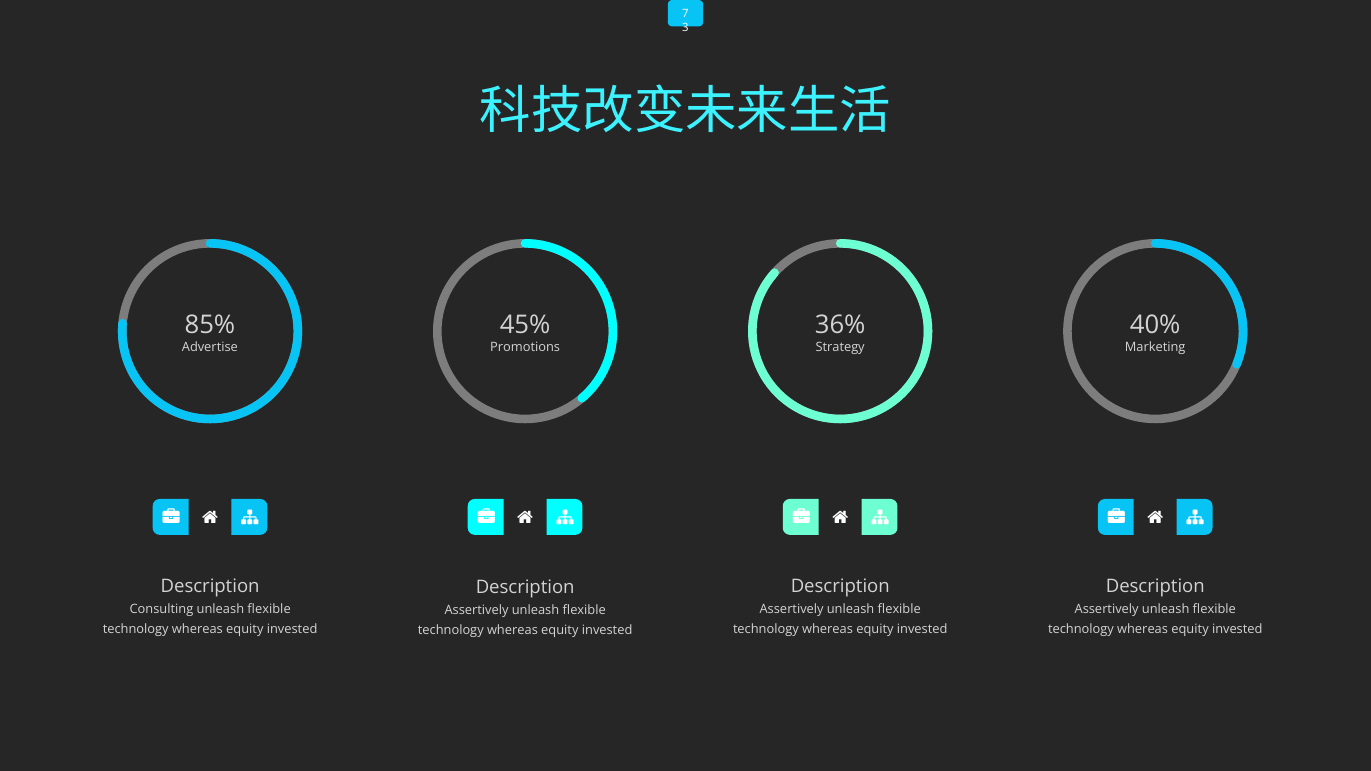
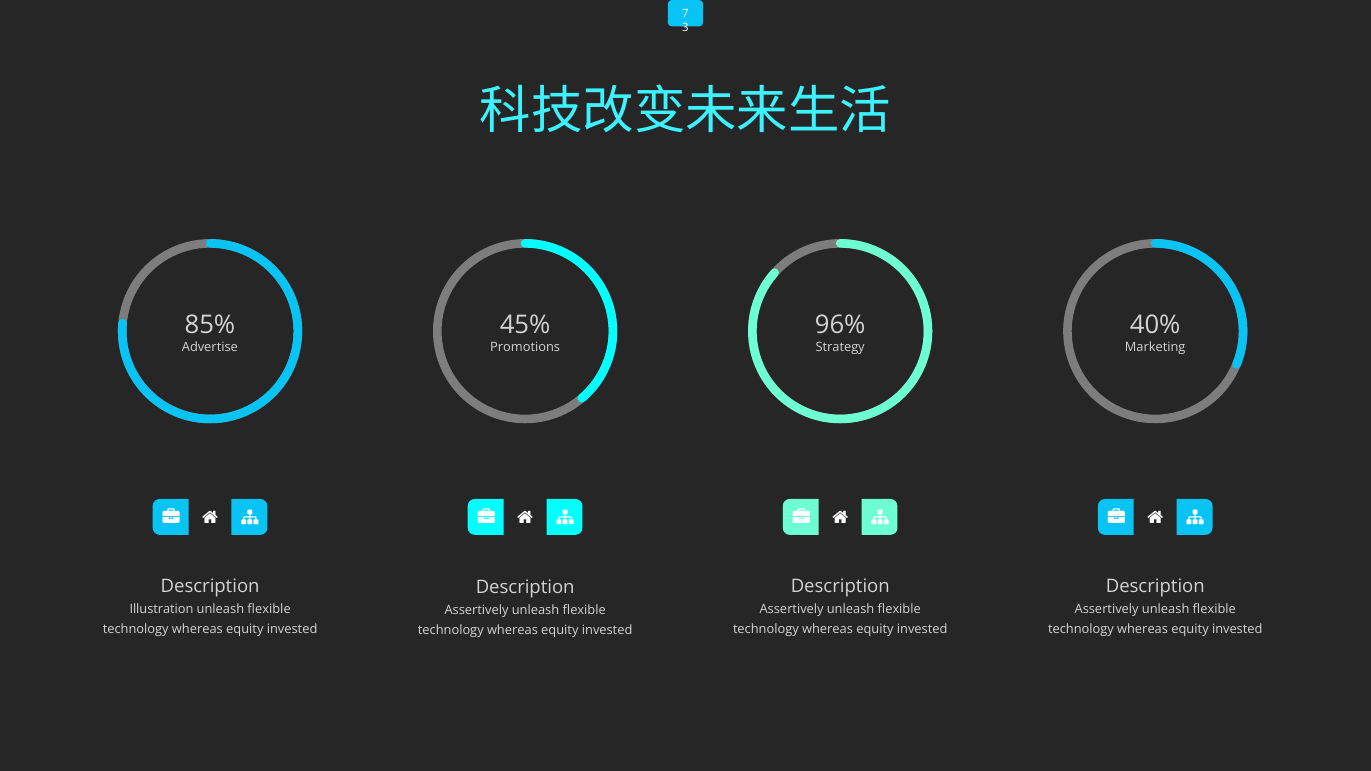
36%: 36% -> 96%
Consulting: Consulting -> Illustration
